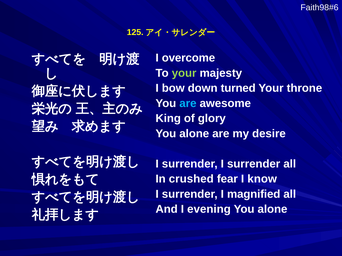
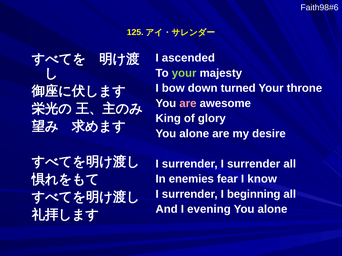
overcome: overcome -> ascended
are at (188, 103) colour: light blue -> pink
crushed: crushed -> enemies
magnified: magnified -> beginning
